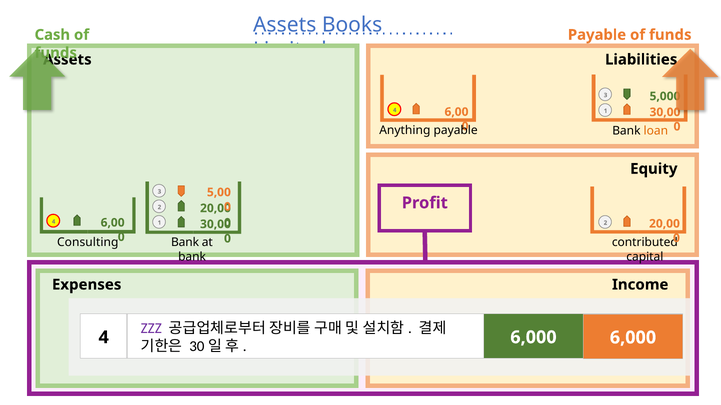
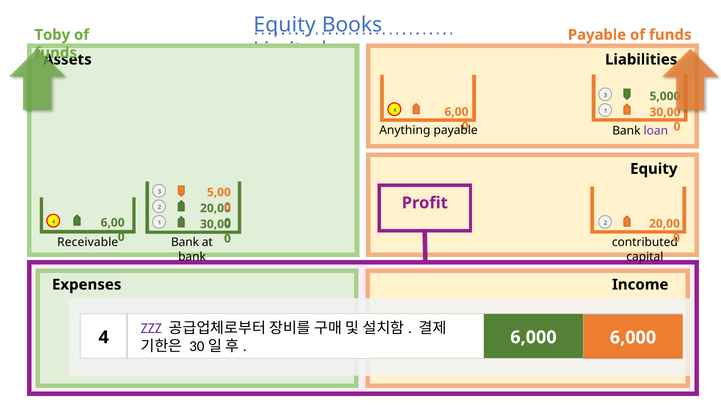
Assets at (285, 25): Assets -> Equity
Cash: Cash -> Toby
loan colour: orange -> purple
Consulting: Consulting -> Receivable
